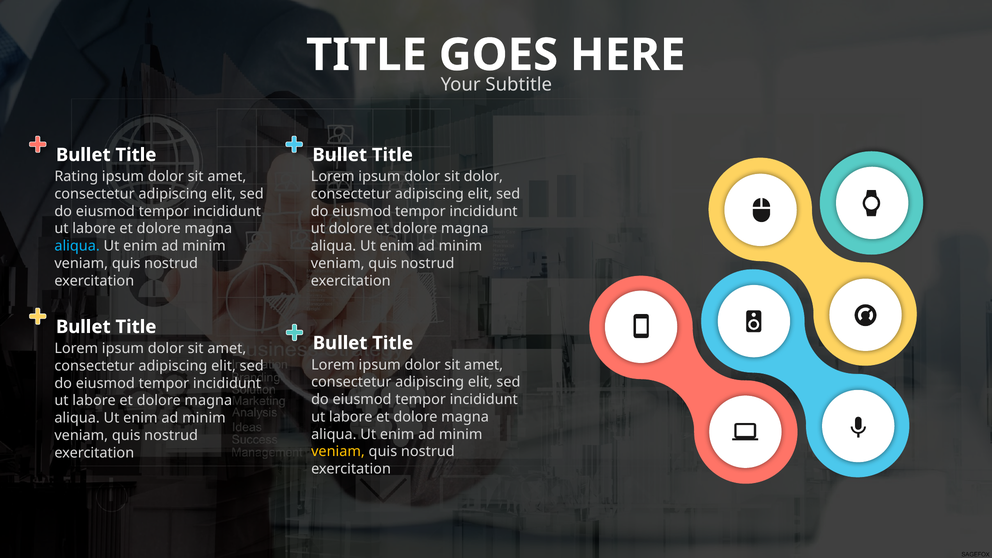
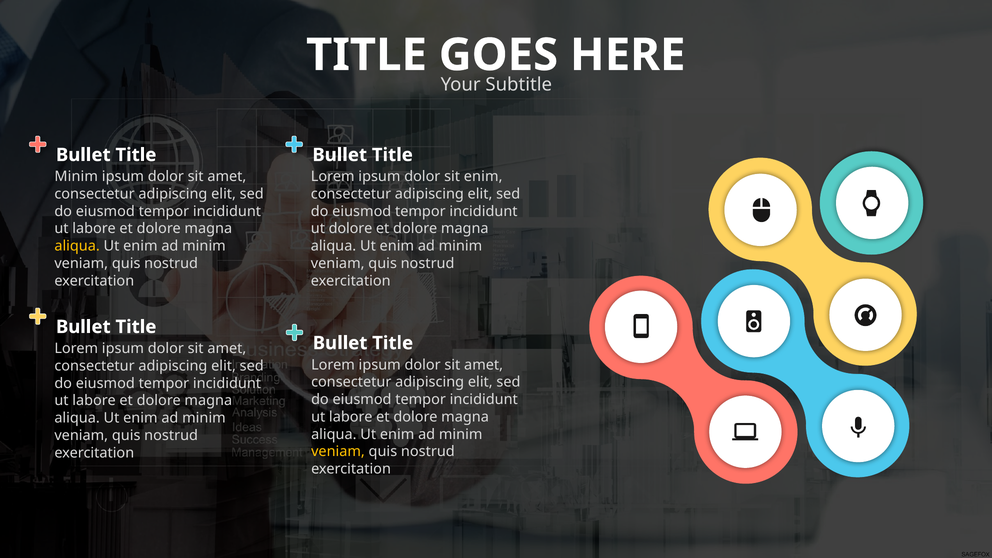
Rating at (76, 177): Rating -> Minim
sit dolor: dolor -> enim
aliqua at (77, 246) colour: light blue -> yellow
